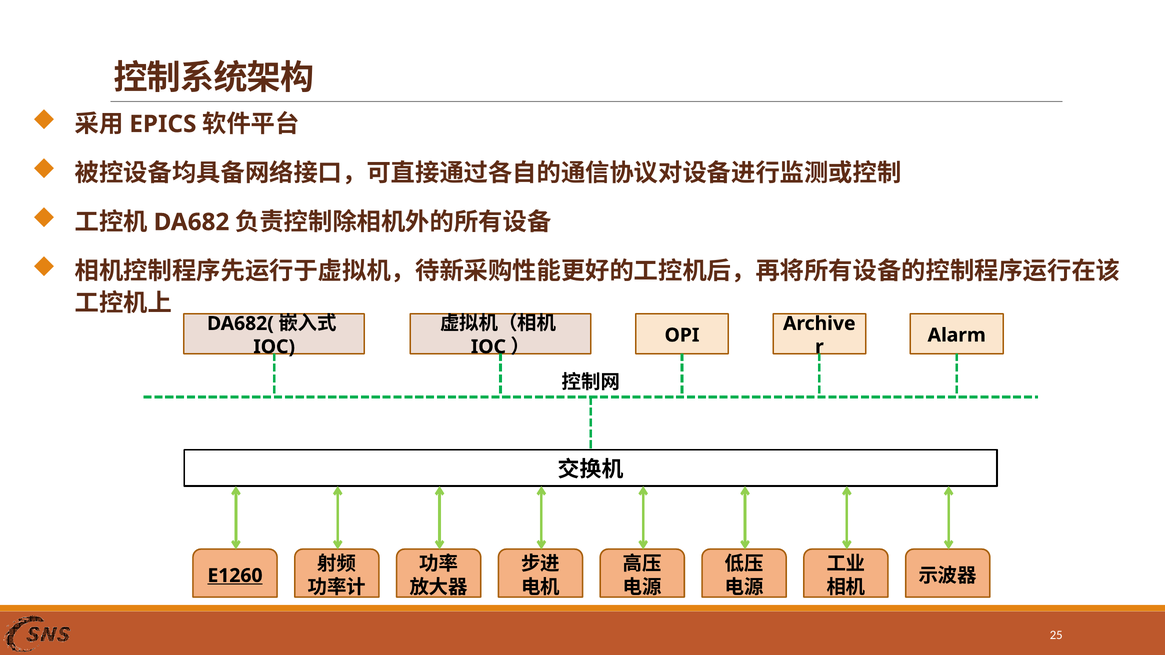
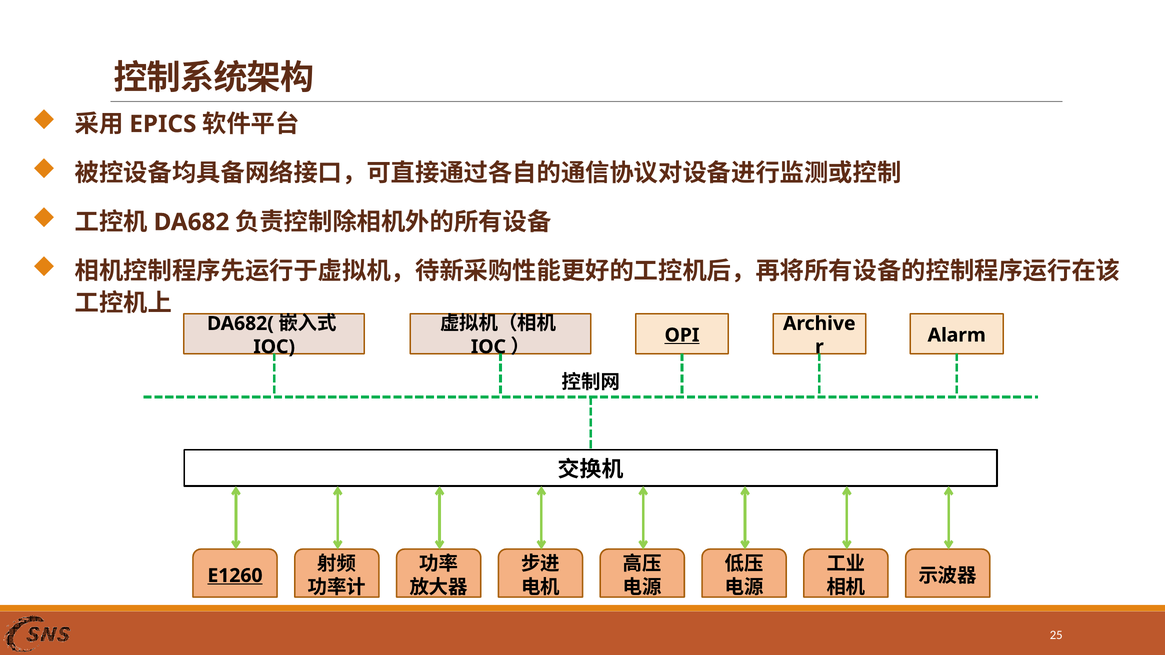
OPI underline: none -> present
